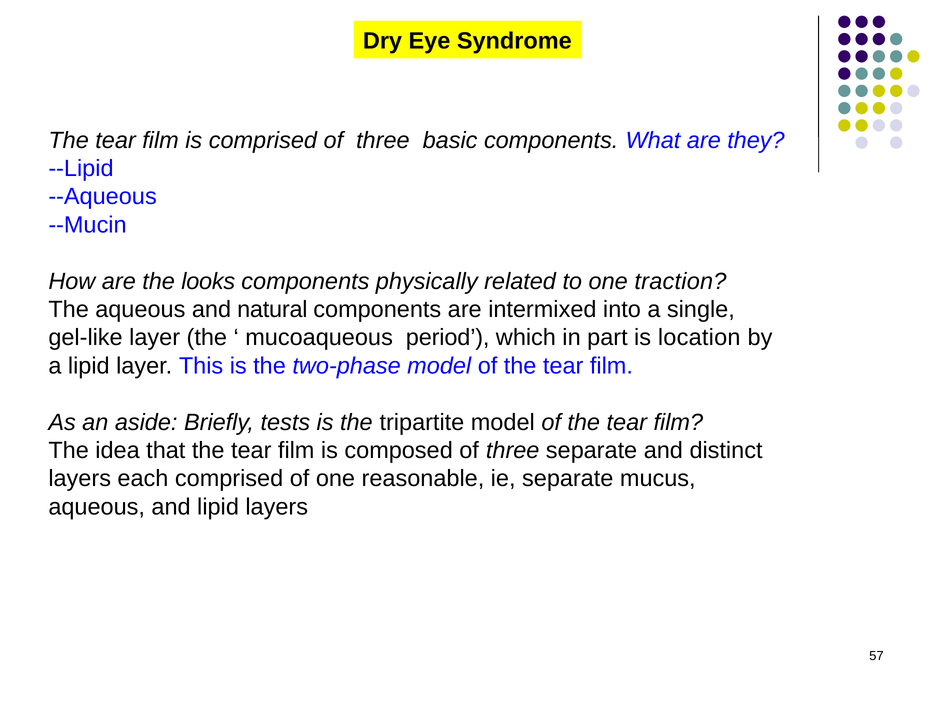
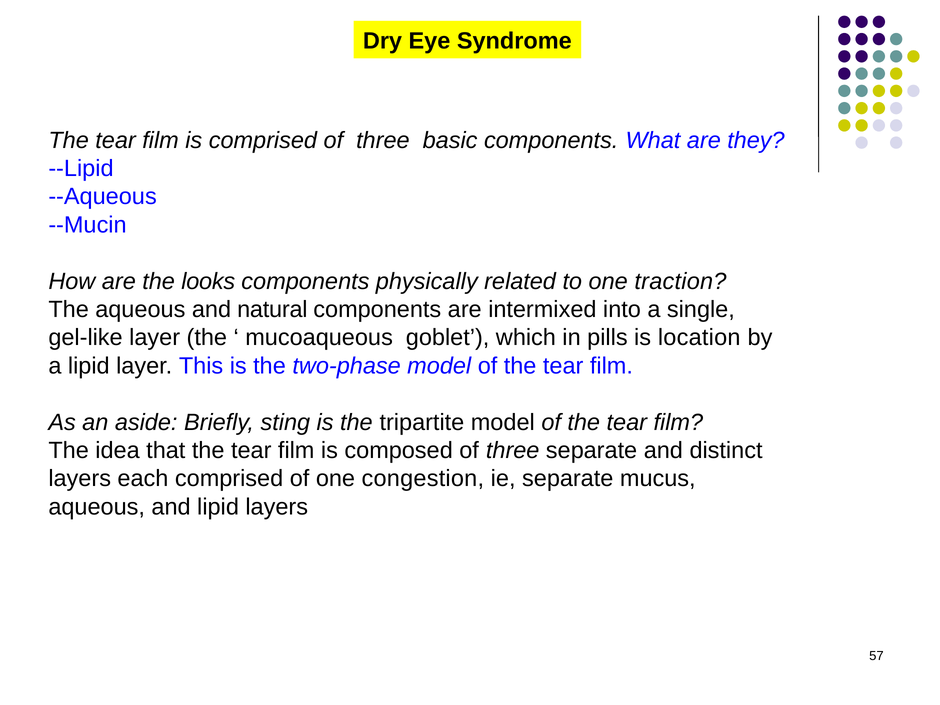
period: period -> goblet
part: part -> pills
tests: tests -> sting
reasonable: reasonable -> congestion
